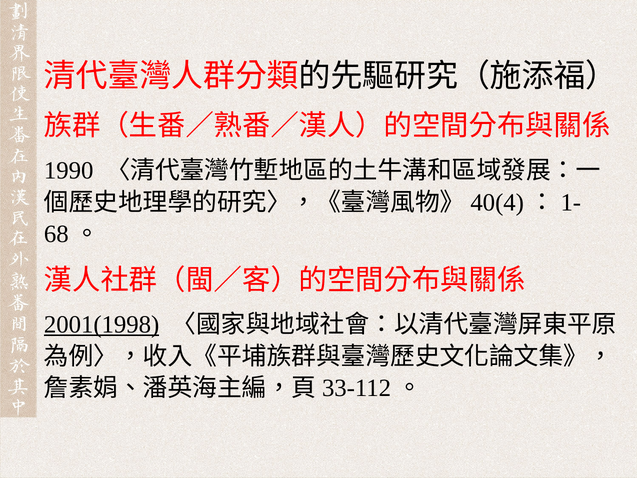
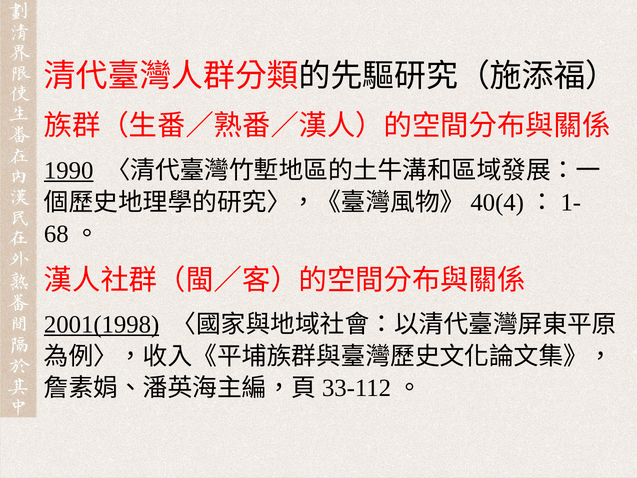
1990 underline: none -> present
